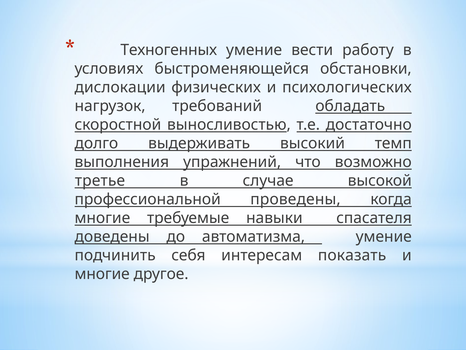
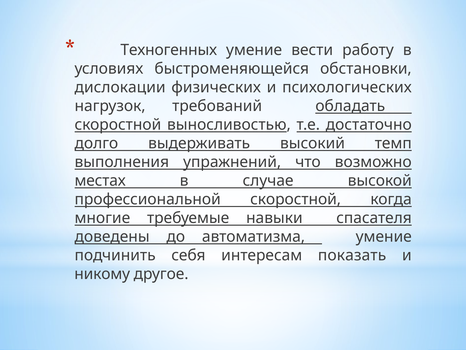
третье: третье -> местах
профессиональной проведены: проведены -> скоростной
многие at (102, 274): многие -> никому
